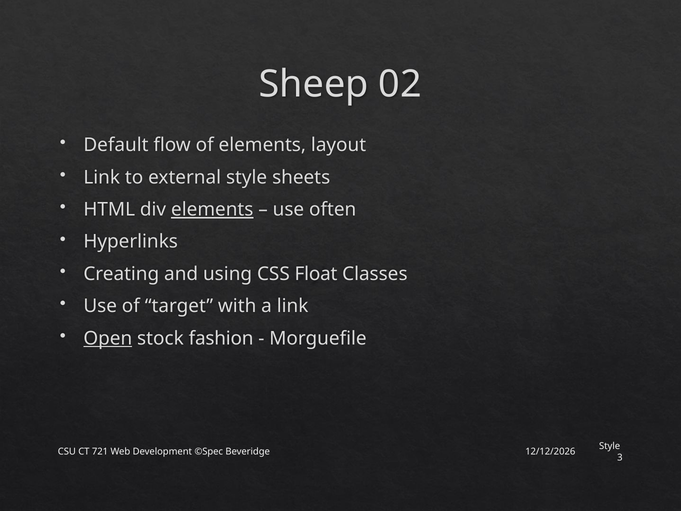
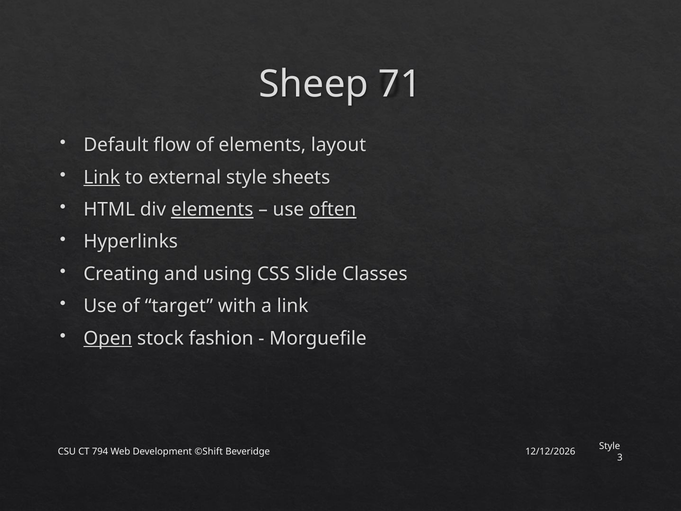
02: 02 -> 71
Link at (102, 177) underline: none -> present
often underline: none -> present
Float: Float -> Slide
721: 721 -> 794
©Spec: ©Spec -> ©Shift
